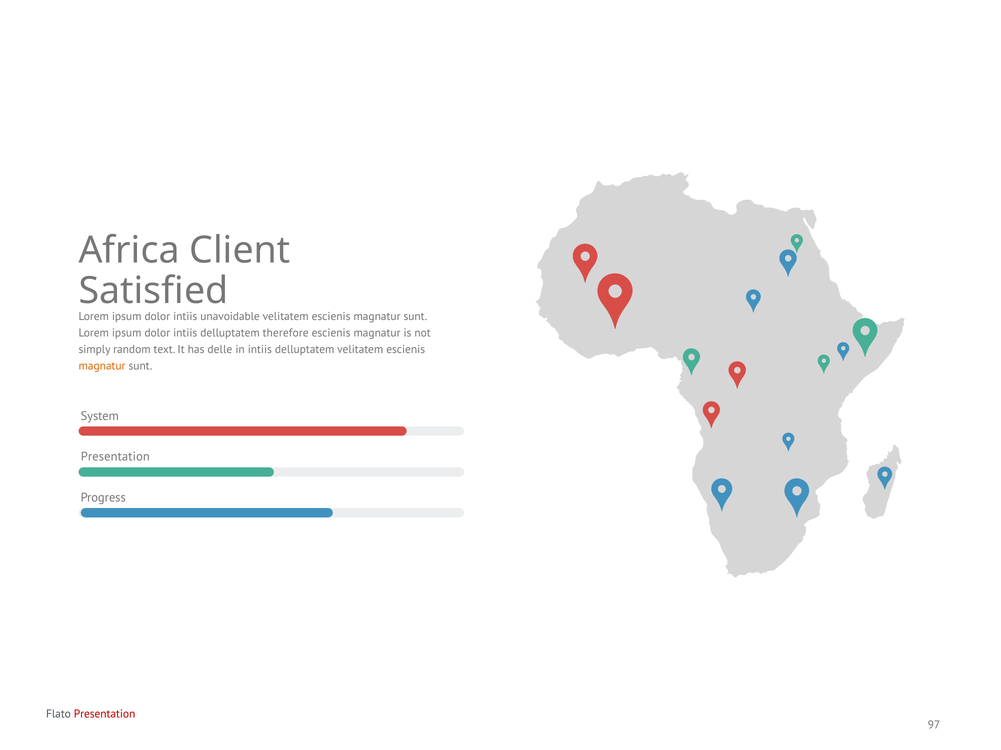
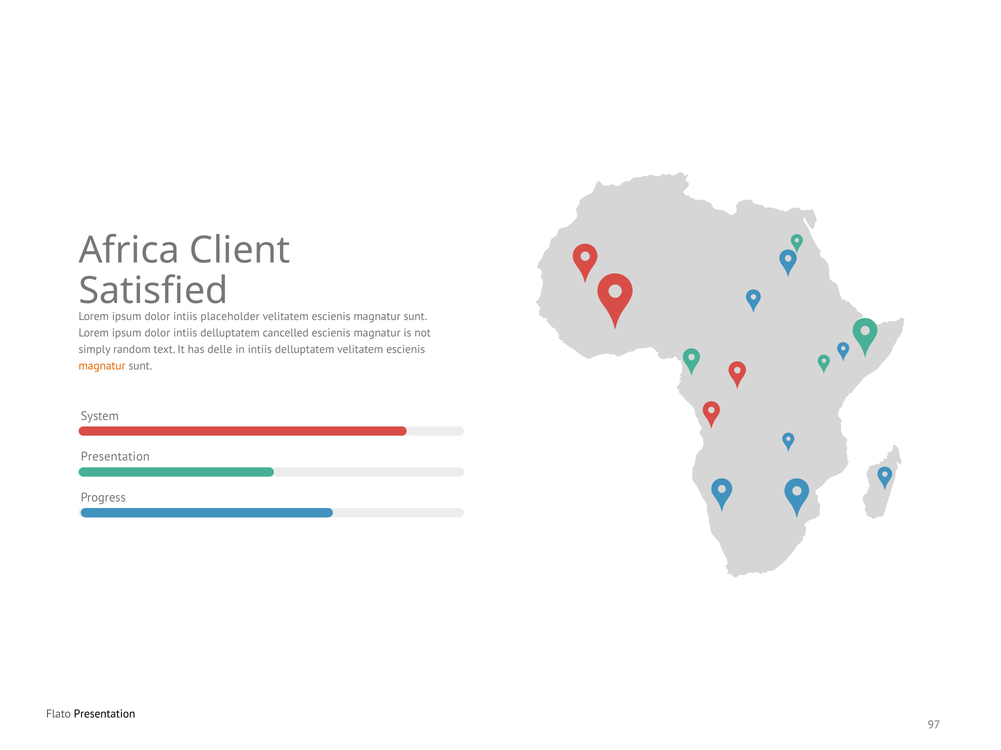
unavoidable: unavoidable -> placeholder
therefore: therefore -> cancelled
Presentation at (105, 715) colour: red -> black
